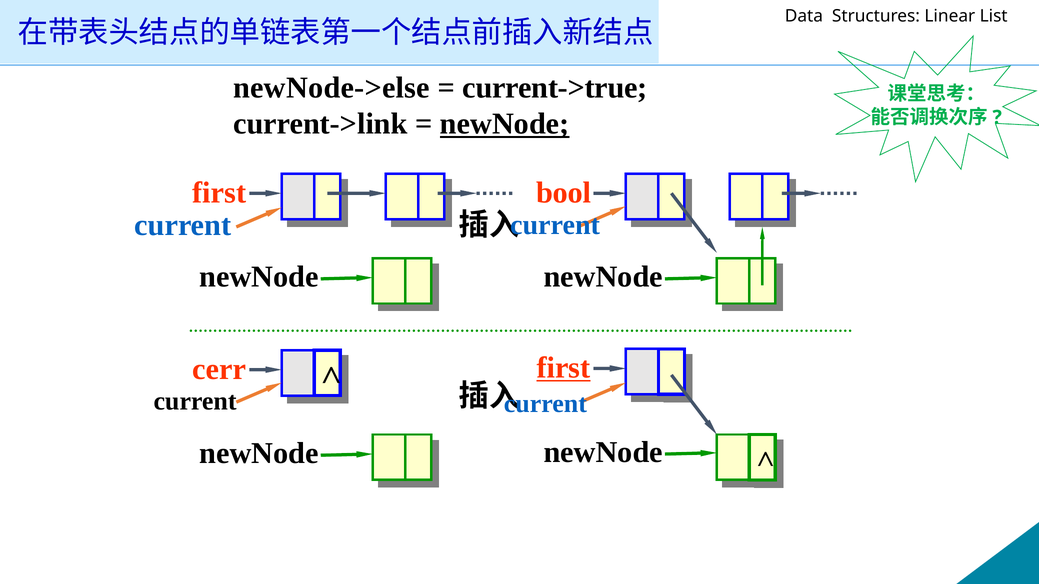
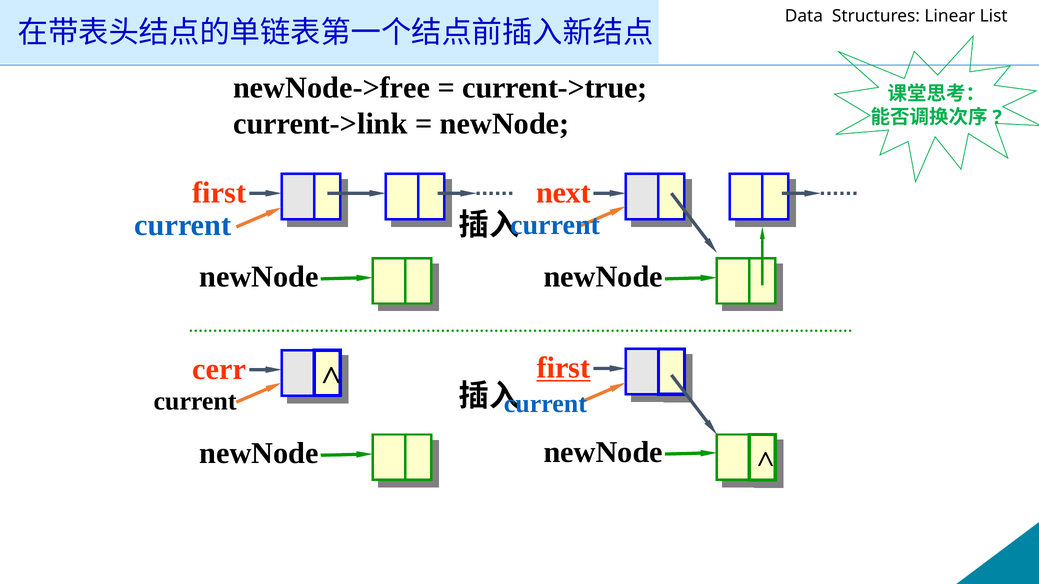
newNode->else: newNode->else -> newNode->free
newNode at (505, 124) underline: present -> none
bool: bool -> next
